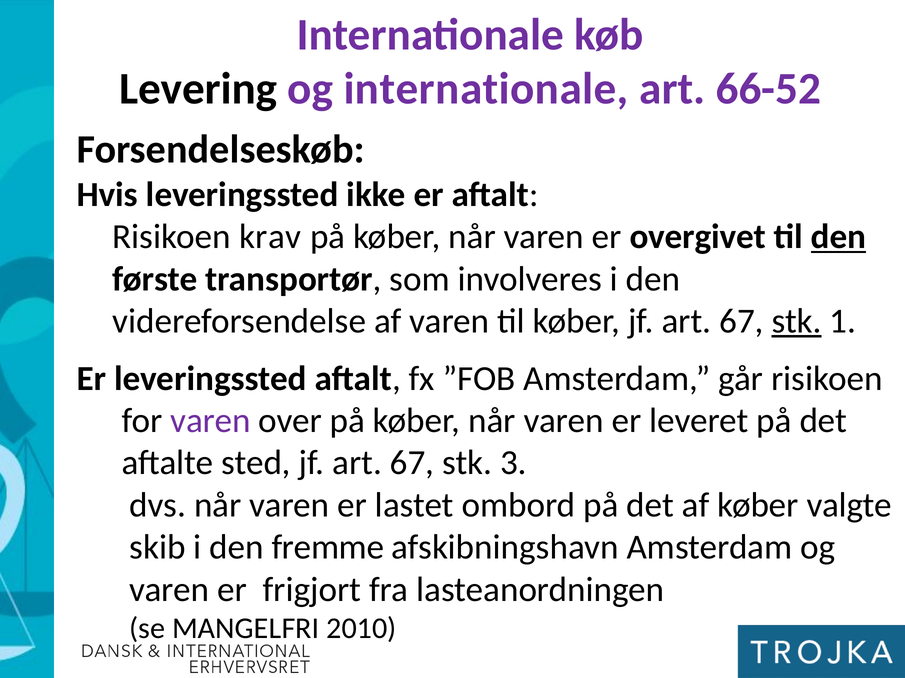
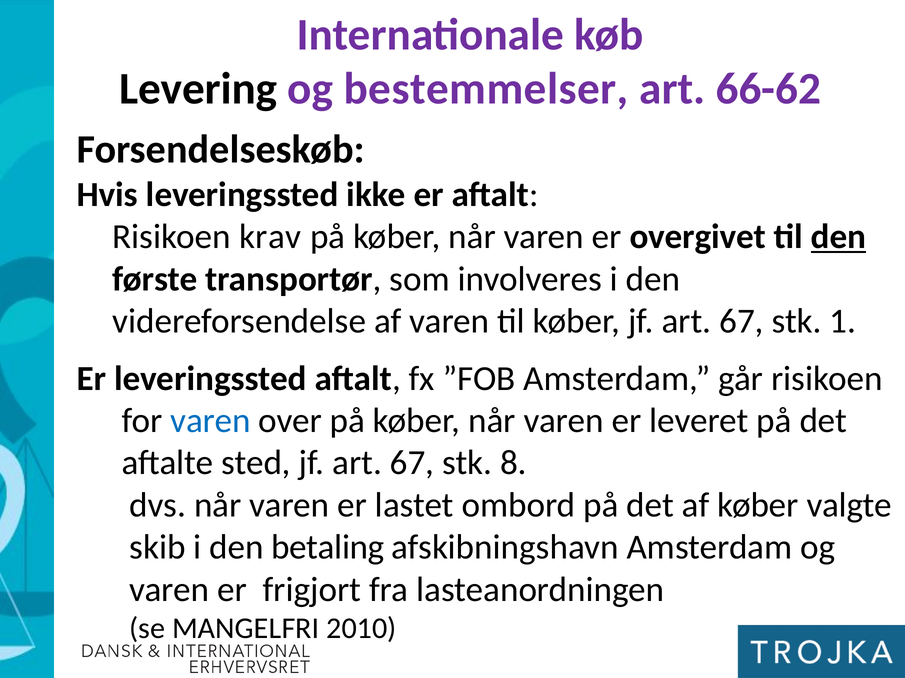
og internationale: internationale -> bestemmelser
66-52: 66-52 -> 66-62
stk at (797, 322) underline: present -> none
varen at (210, 421) colour: purple -> blue
3: 3 -> 8
fremme: fremme -> betaling
